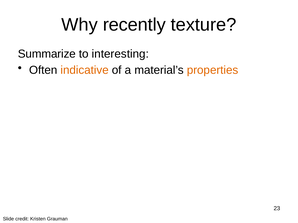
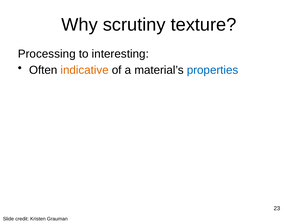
recently: recently -> scrutiny
Summarize: Summarize -> Processing
properties colour: orange -> blue
